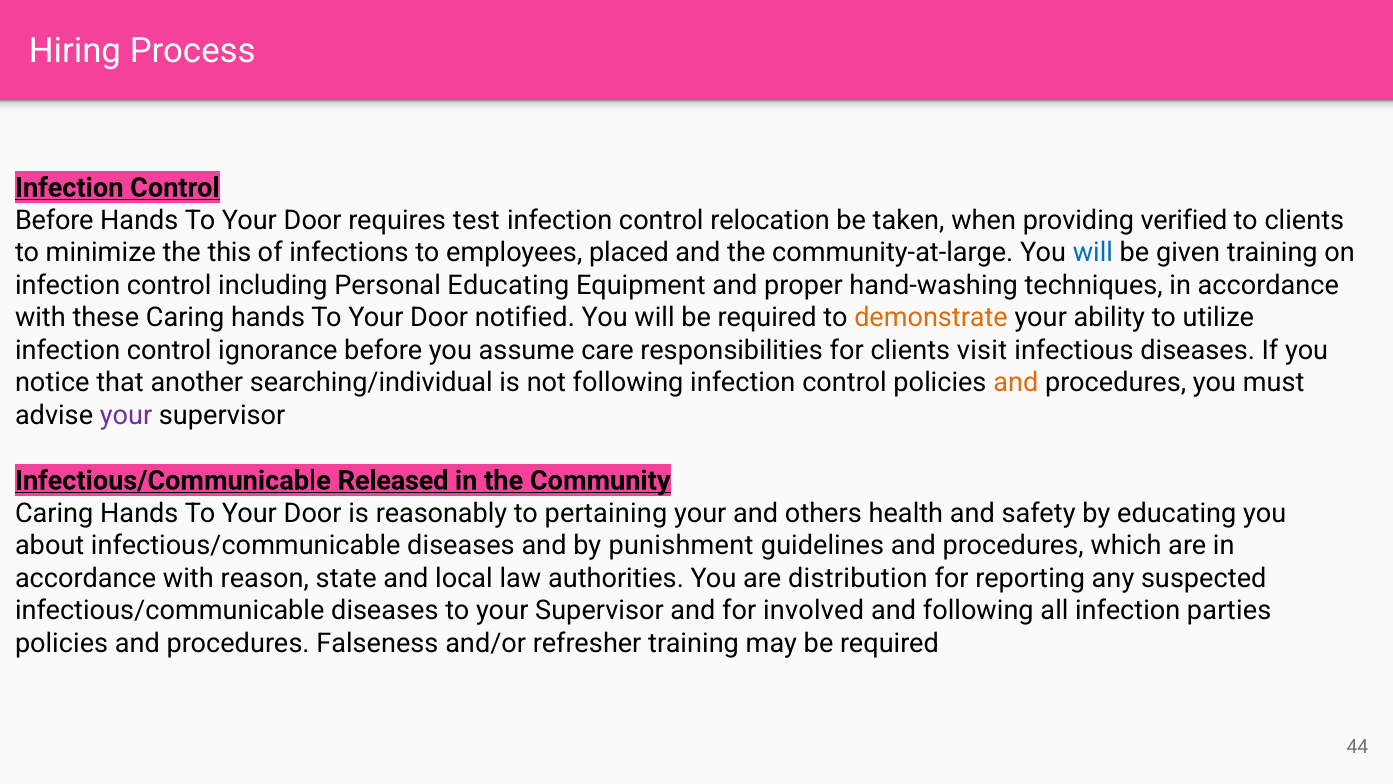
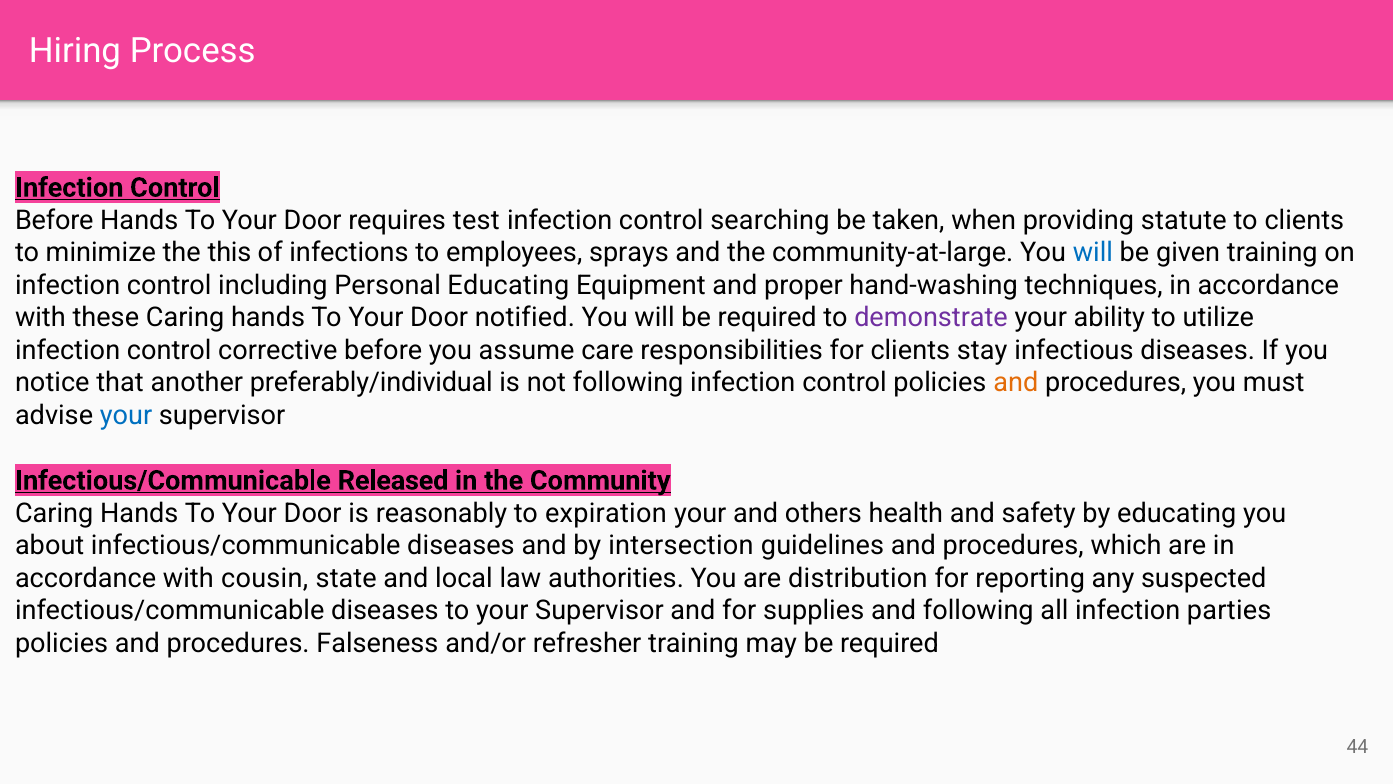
relocation: relocation -> searching
verified: verified -> statute
placed: placed -> sprays
demonstrate colour: orange -> purple
ignorance: ignorance -> corrective
visit: visit -> stay
searching/individual: searching/individual -> preferably/individual
your at (126, 415) colour: purple -> blue
pertaining: pertaining -> expiration
punishment: punishment -> intersection
reason: reason -> cousin
involved: involved -> supplies
